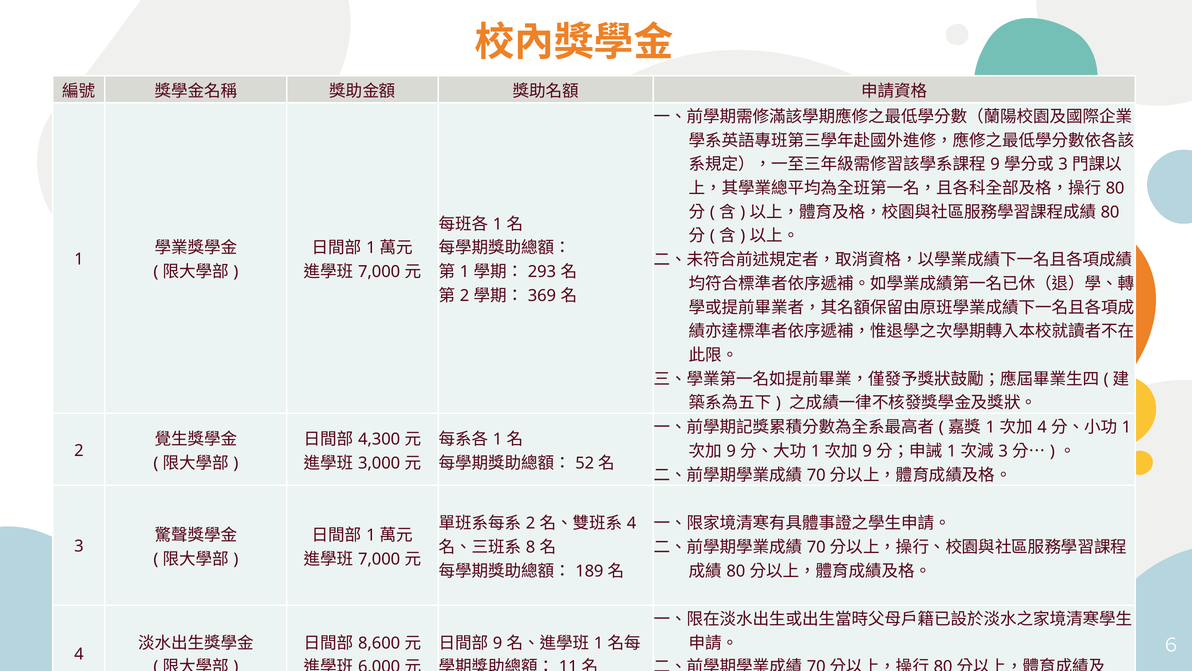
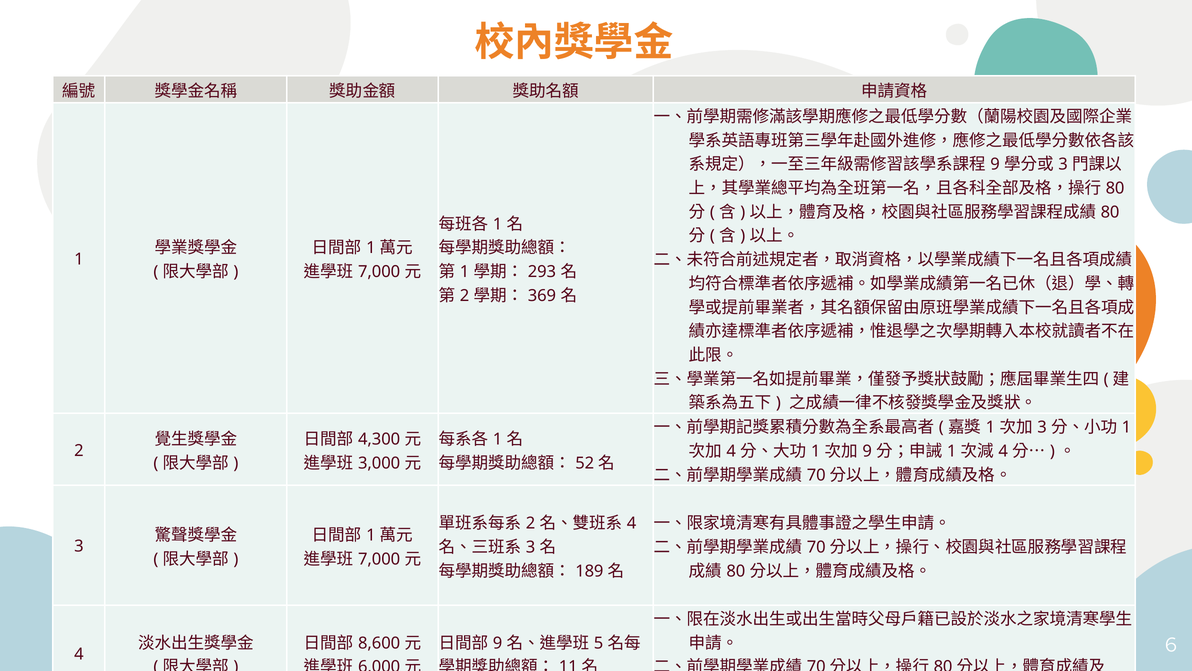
4 at (1042, 427): 4 -> 3
9 at (731, 451): 9 -> 4
3 at (1003, 451): 3 -> 4
8 at (531, 547): 8 -> 3
1 at (599, 643): 1 -> 5
